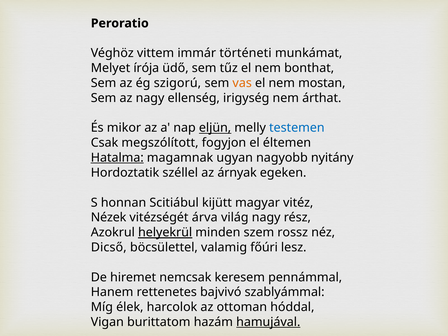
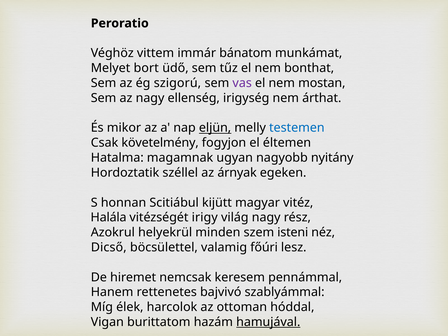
történeti: történeti -> bánatom
írója: írója -> bort
vas colour: orange -> purple
megszólított: megszólított -> követelmény
Hatalma underline: present -> none
Nézek: Nézek -> Halála
árva: árva -> irigy
helyekrül underline: present -> none
rossz: rossz -> isteni
